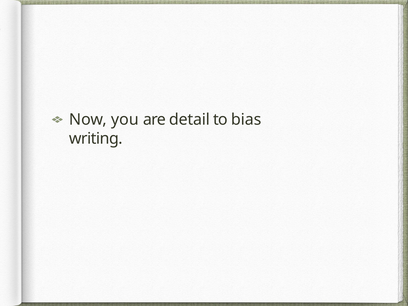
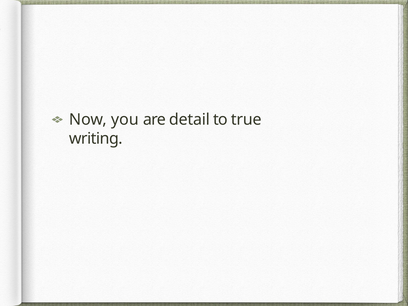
bias: bias -> true
